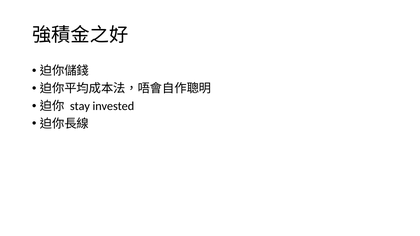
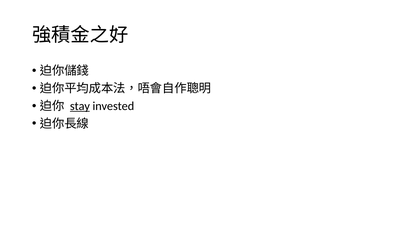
stay underline: none -> present
